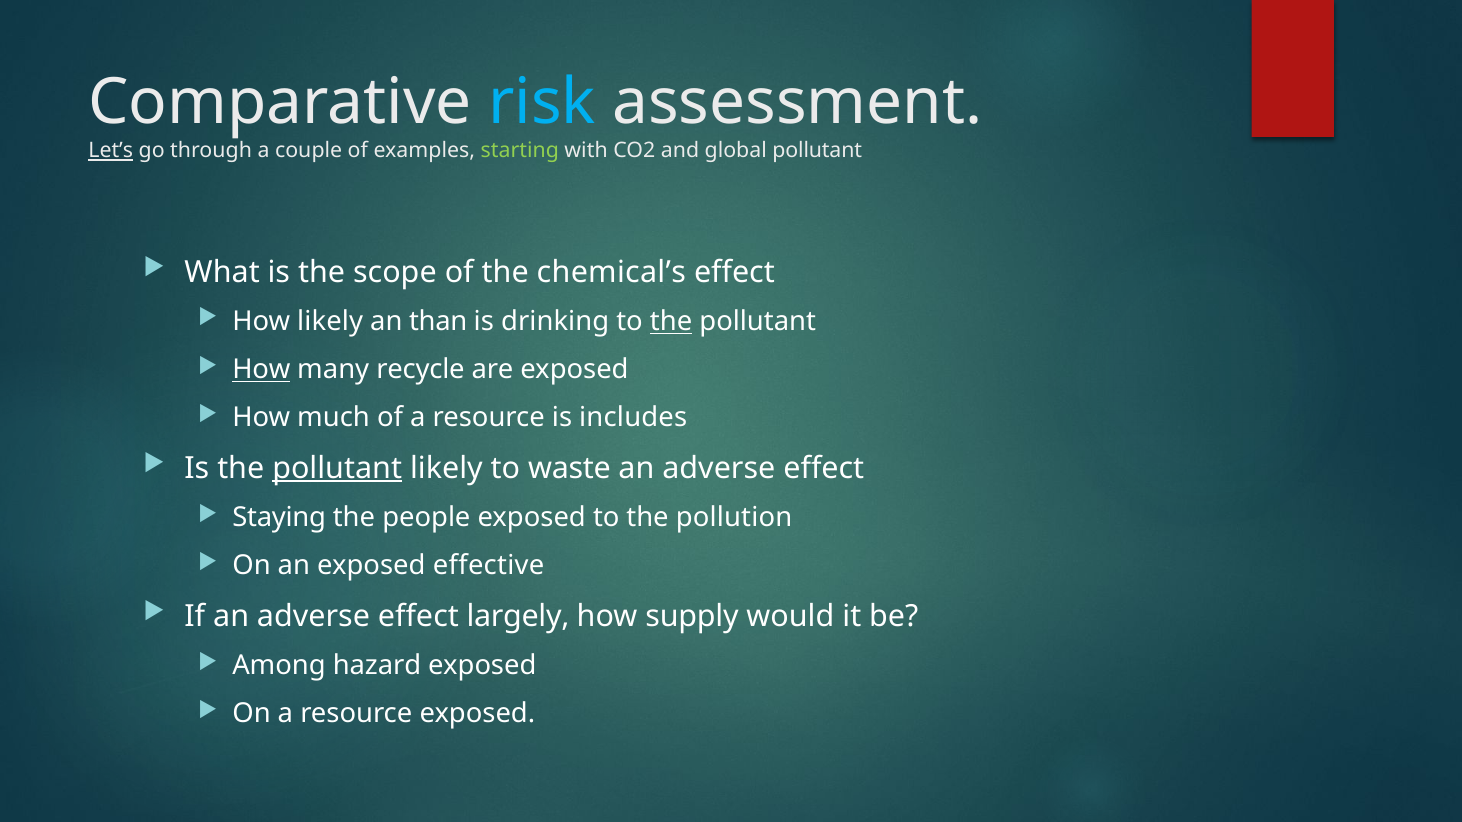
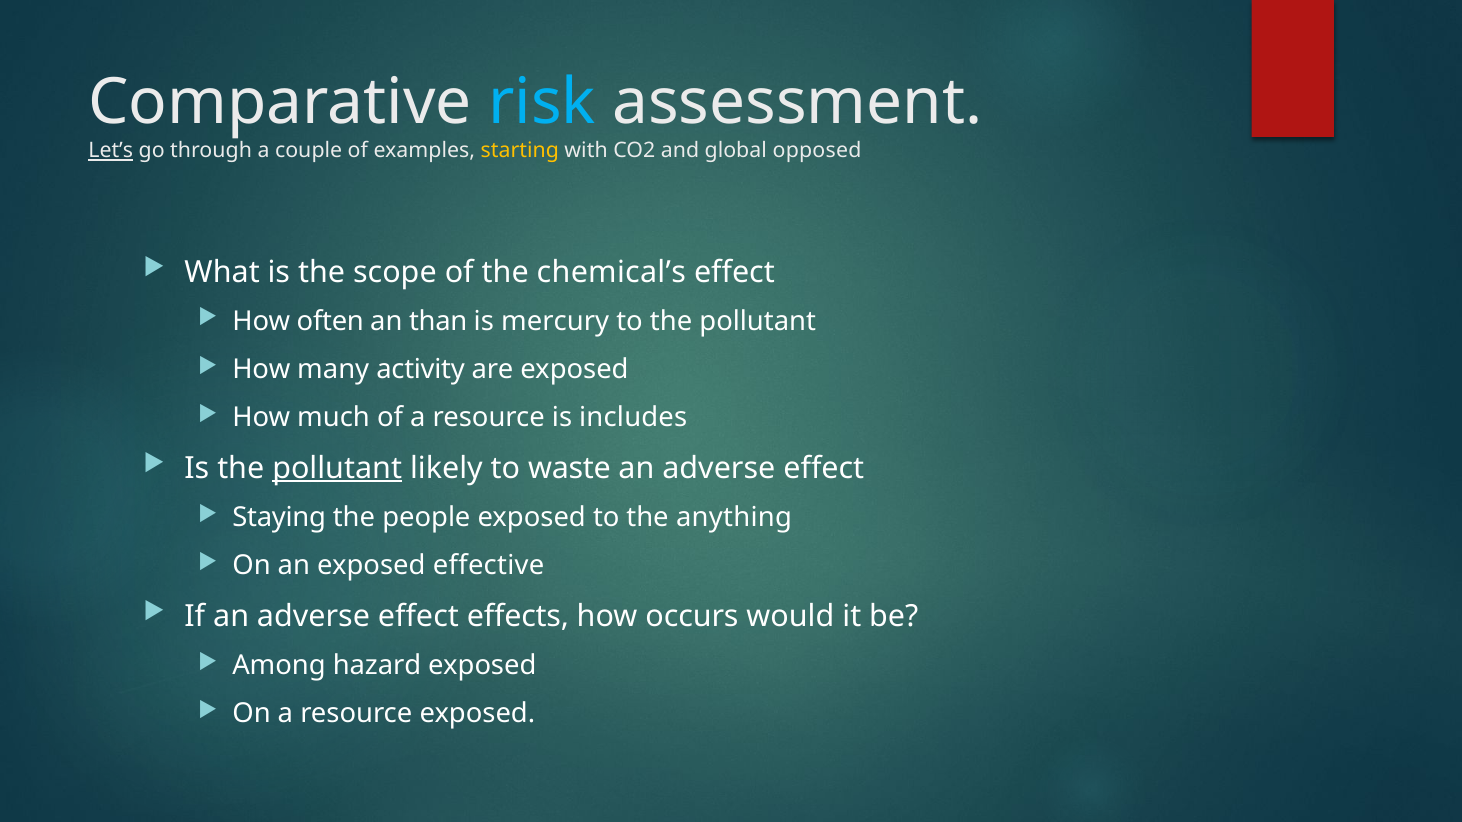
starting colour: light green -> yellow
global pollutant: pollutant -> opposed
How likely: likely -> often
drinking: drinking -> mercury
the at (671, 322) underline: present -> none
How at (261, 370) underline: present -> none
recycle: recycle -> activity
pollution: pollution -> anything
largely: largely -> effects
supply: supply -> occurs
